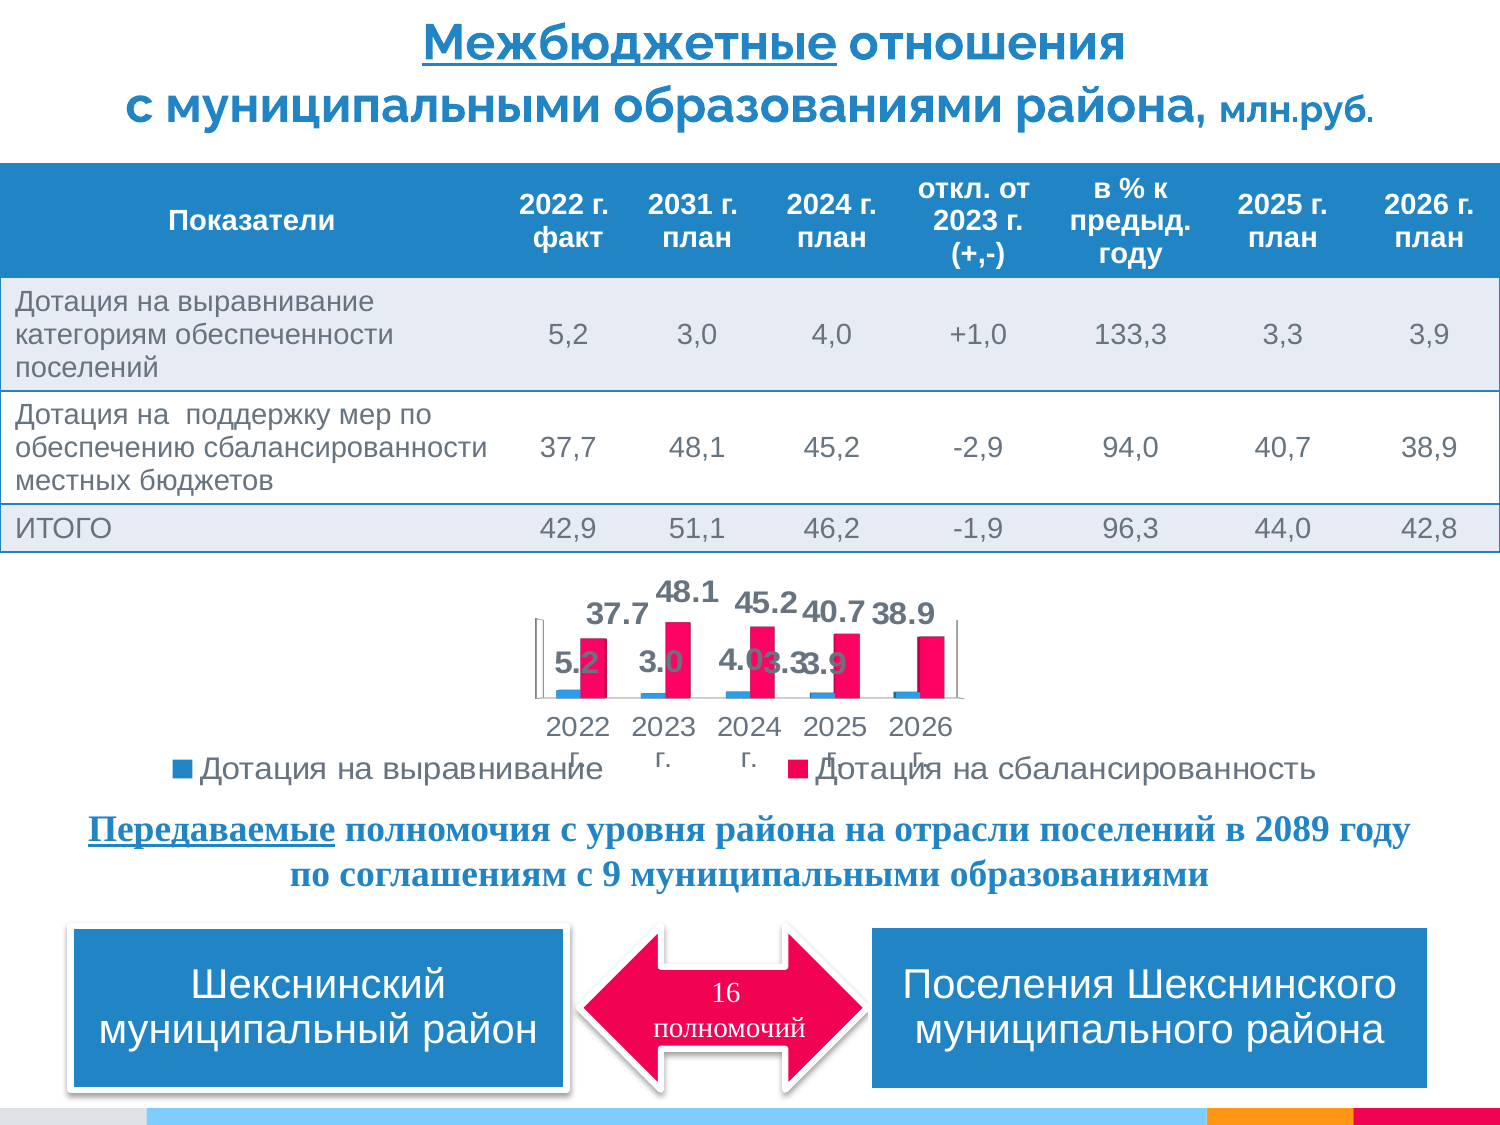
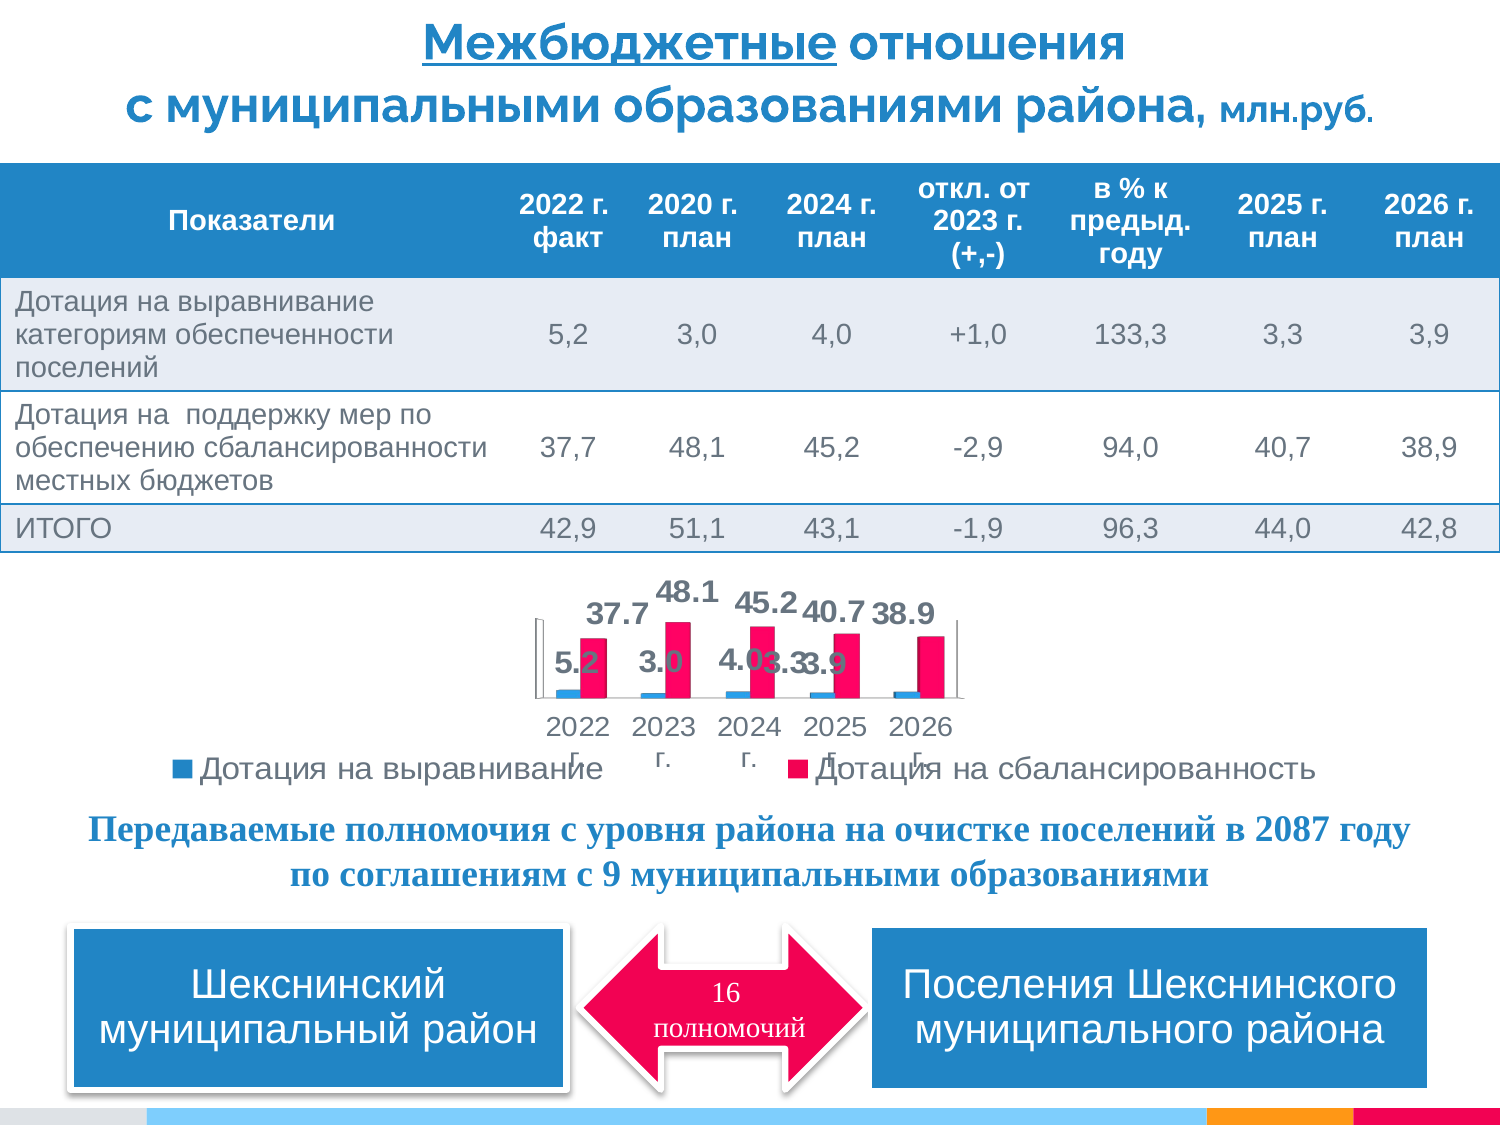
2031: 2031 -> 2020
46,2: 46,2 -> 43,1
Передаваемые underline: present -> none
отрасли: отрасли -> очистке
2089: 2089 -> 2087
